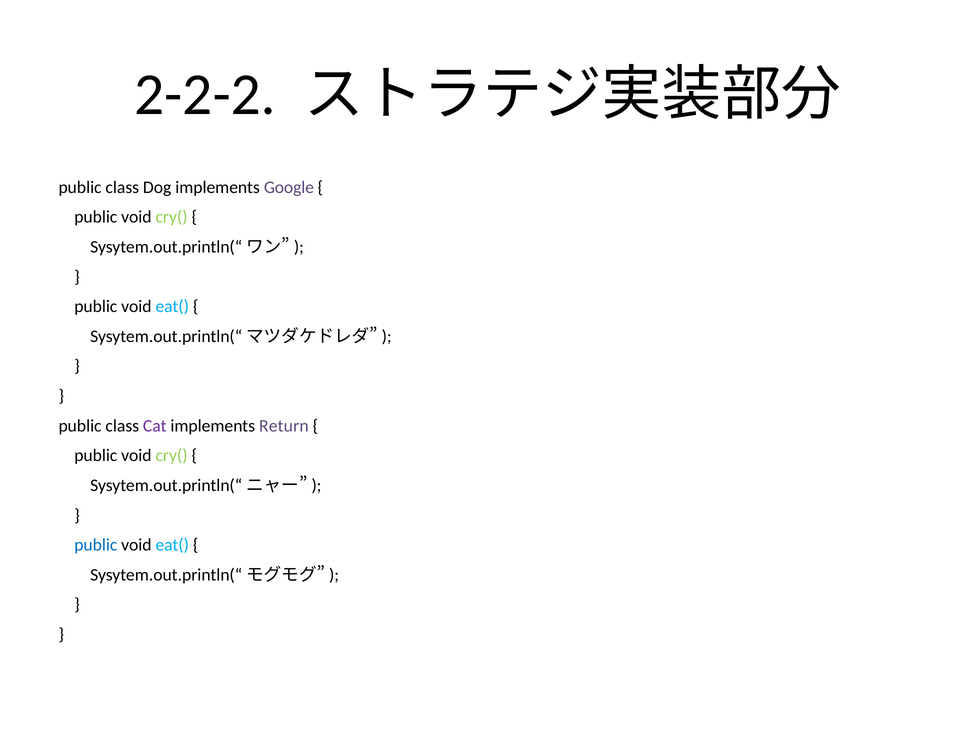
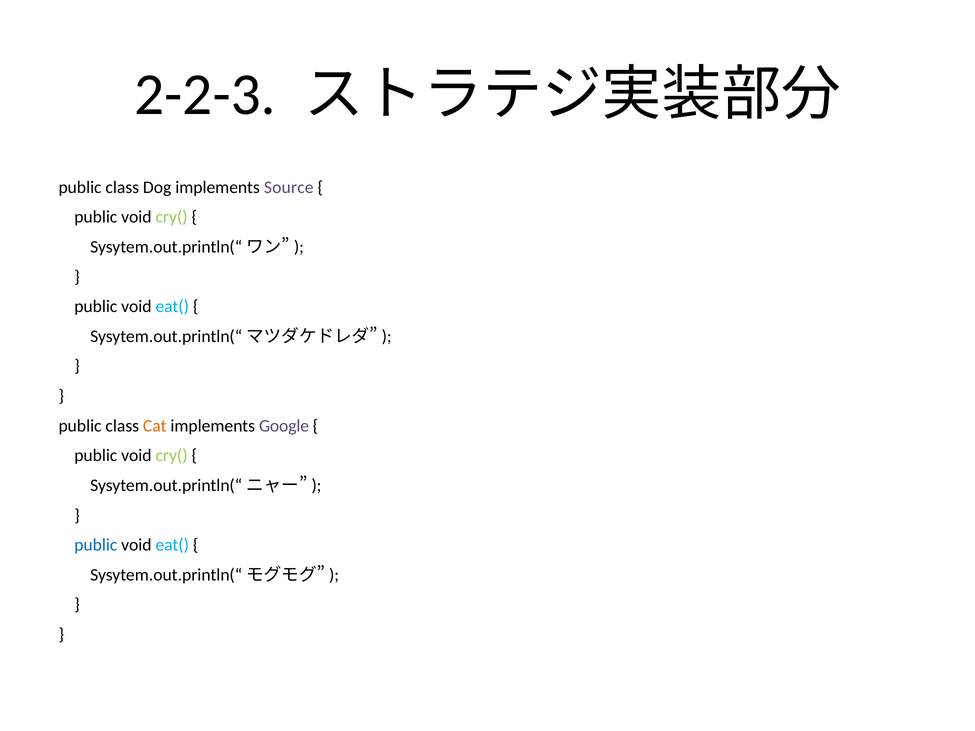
2-2-2: 2-2-2 -> 2-2-3
Google: Google -> Source
Cat colour: purple -> orange
Return: Return -> Google
